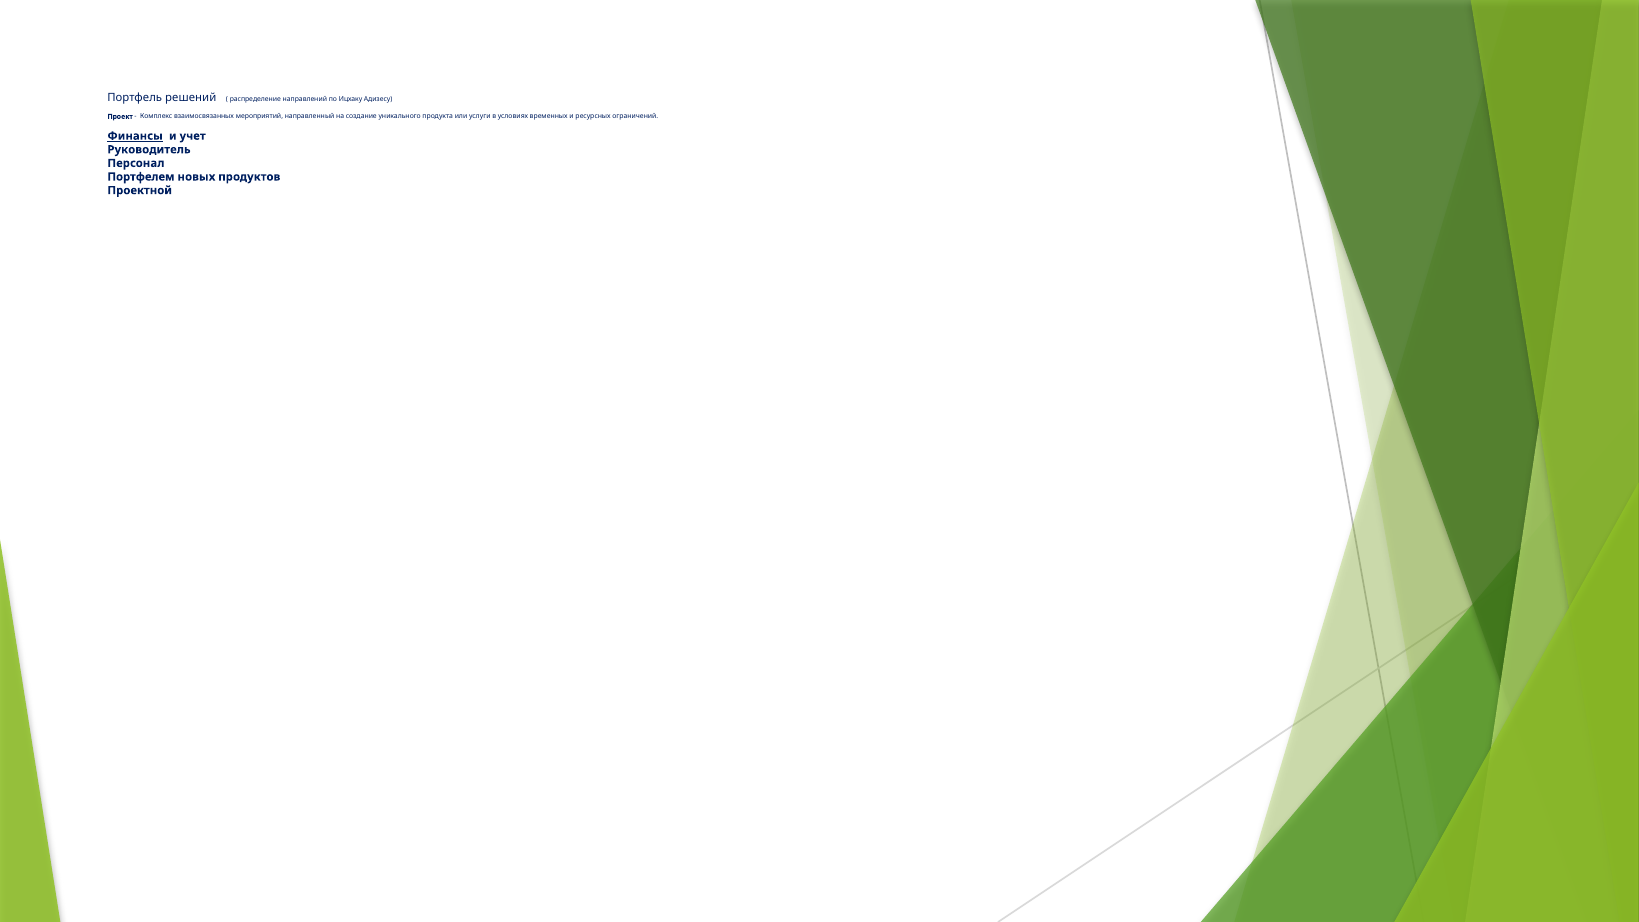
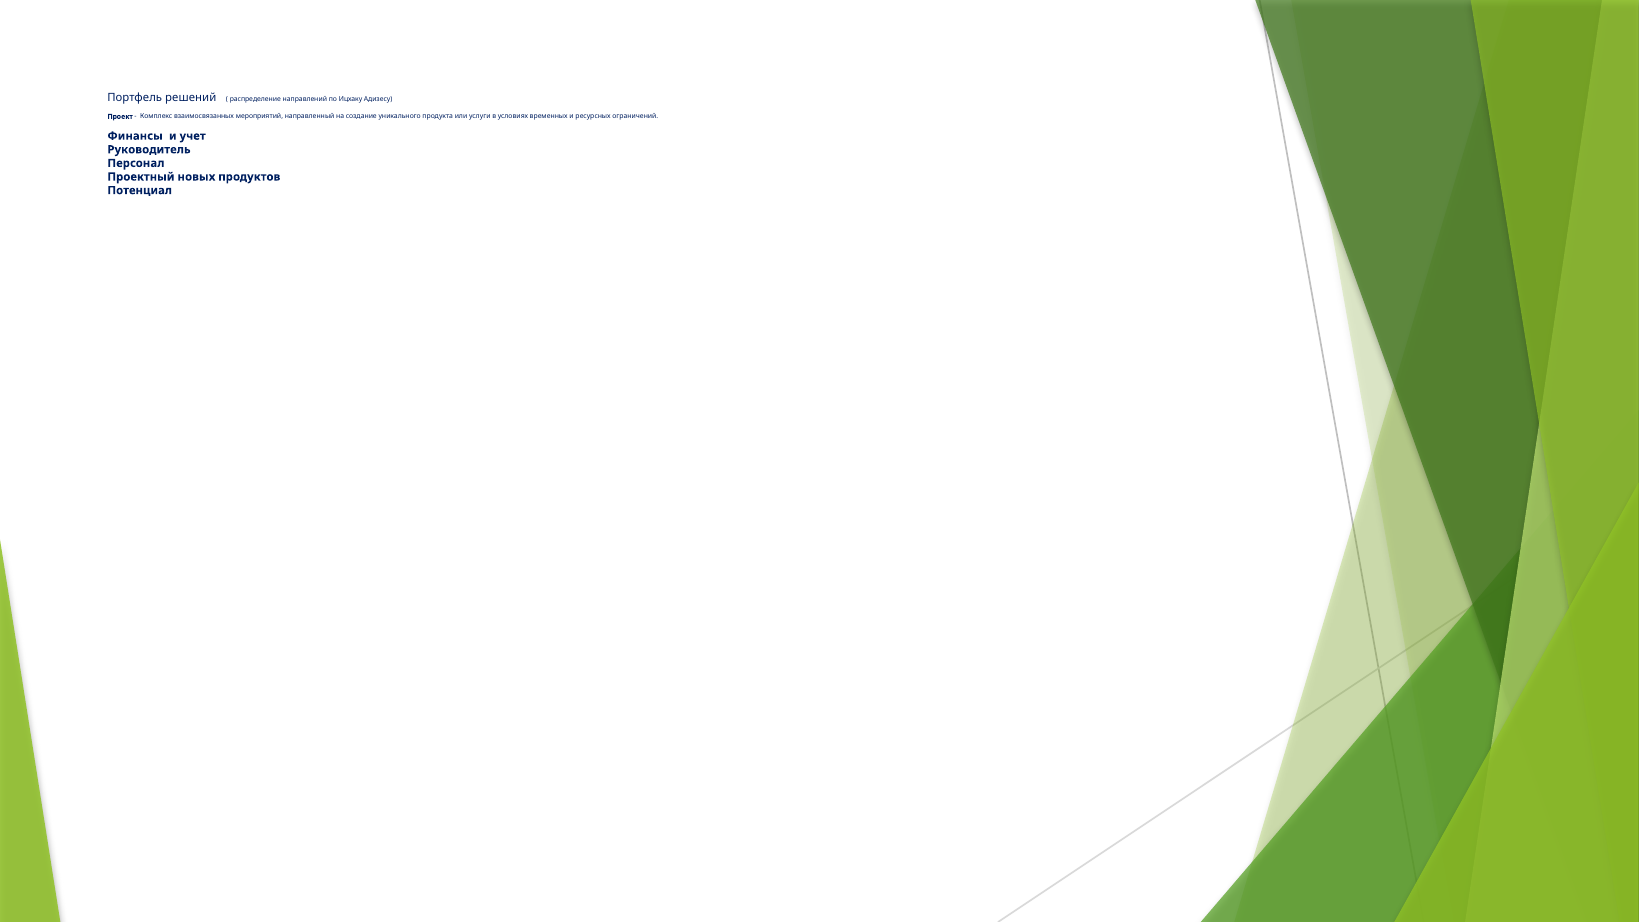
Финансы underline: present -> none
Портфелем: Портфелем -> Проектный
Проектной: Проектной -> Потенциал
